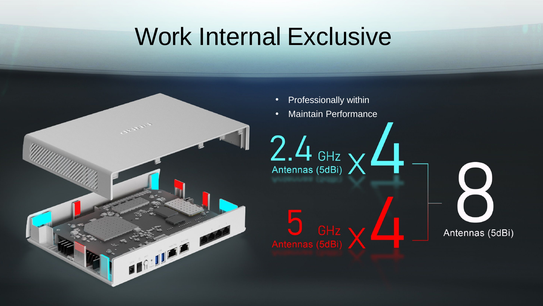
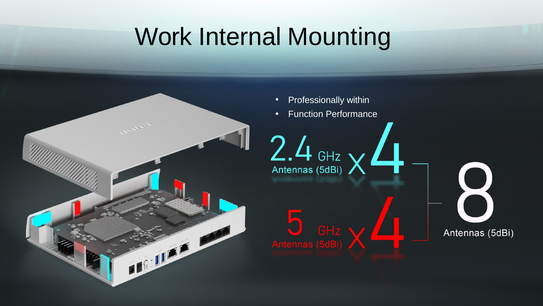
Exclusive: Exclusive -> Mounting
Maintain: Maintain -> Function
